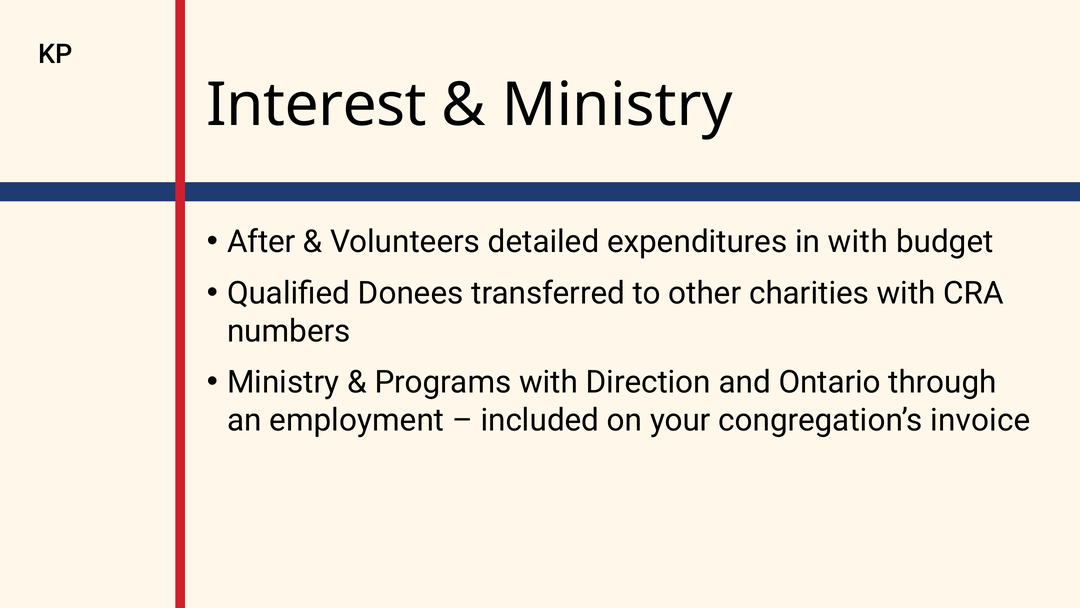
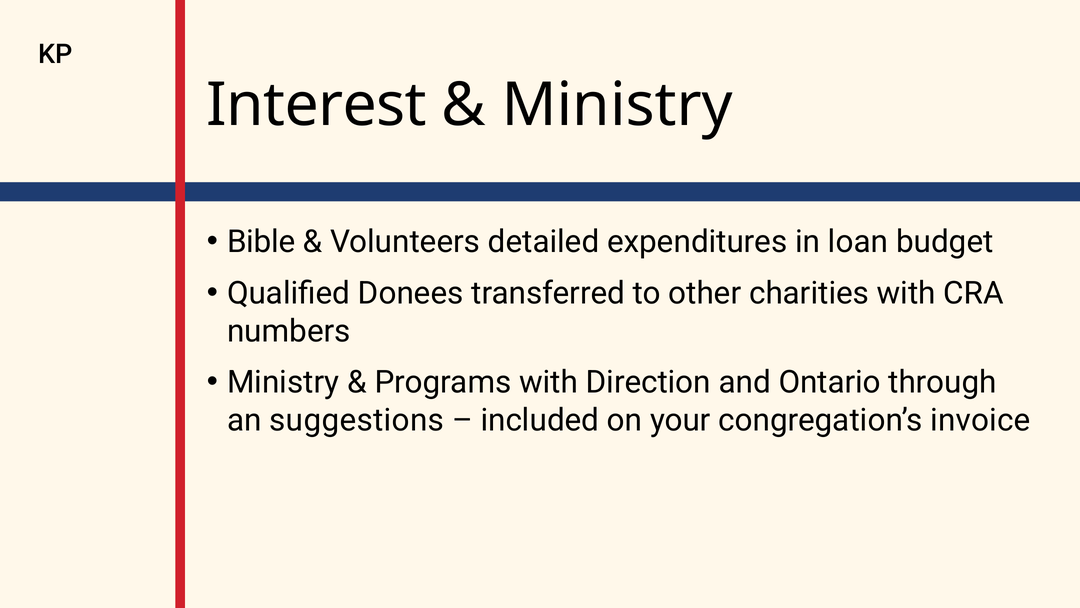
After: After -> Bible
in with: with -> loan
employment: employment -> suggestions
